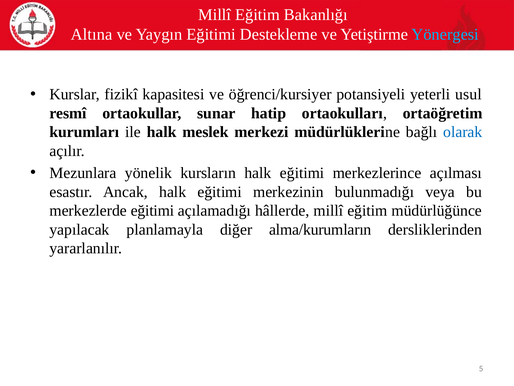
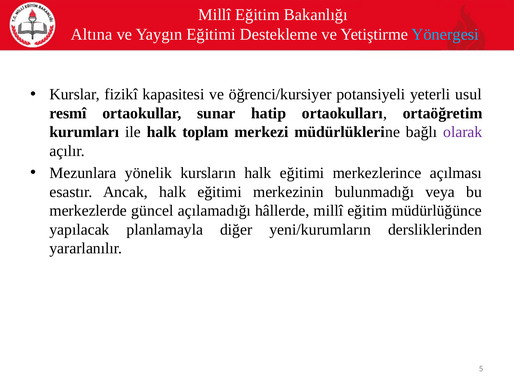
meslek: meslek -> toplam
olarak colour: blue -> purple
merkezlerde eğitimi: eğitimi -> güncel
alma/kurumların: alma/kurumların -> yeni/kurumların
